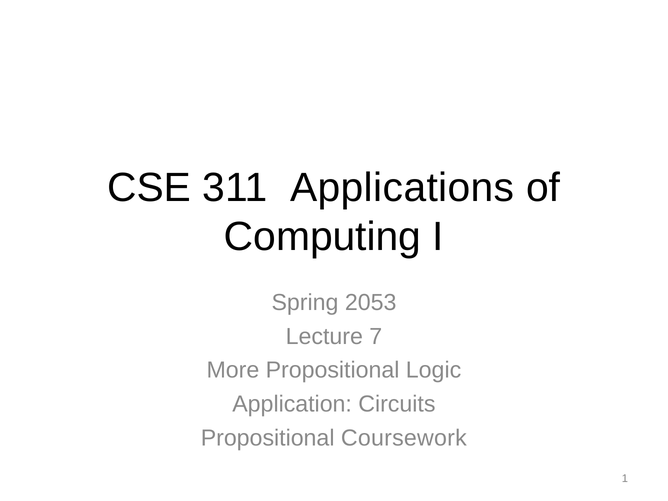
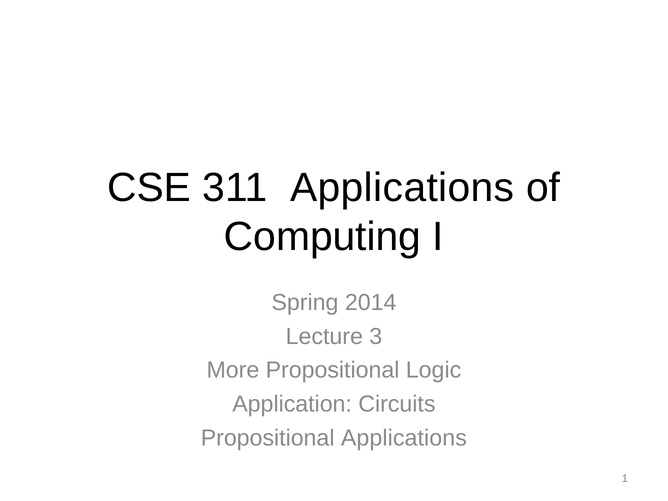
2053: 2053 -> 2014
7: 7 -> 3
Propositional Coursework: Coursework -> Applications
